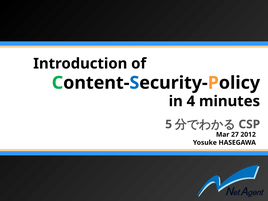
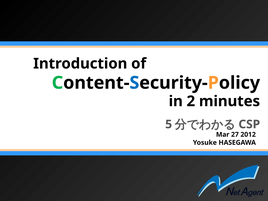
4: 4 -> 2
